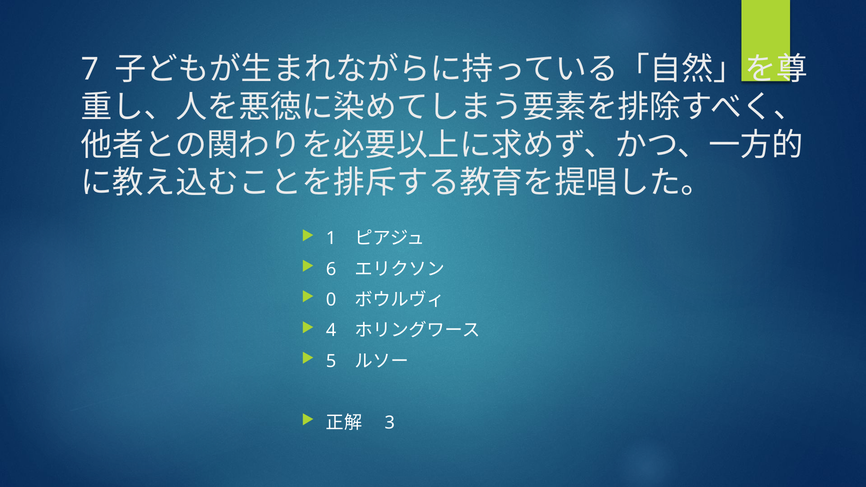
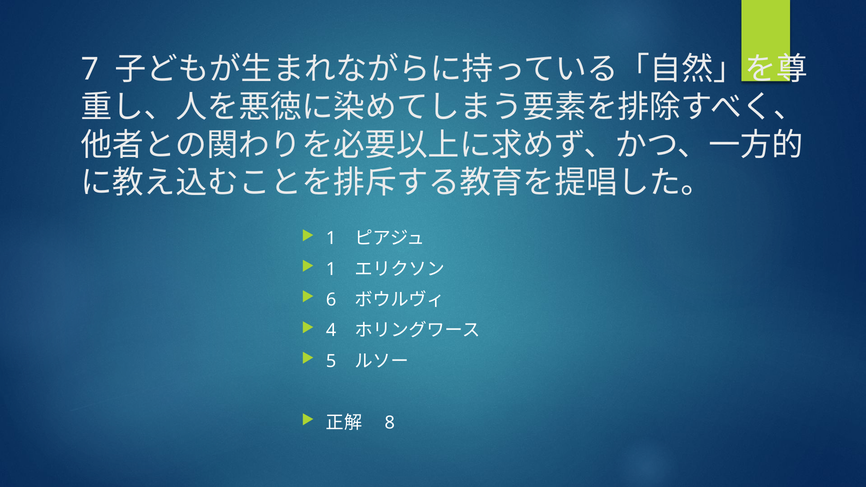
6 at (331, 269): 6 -> 1
0: 0 -> 6
3: 3 -> 8
